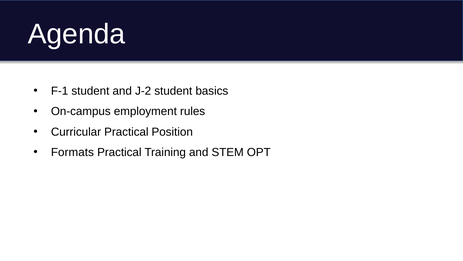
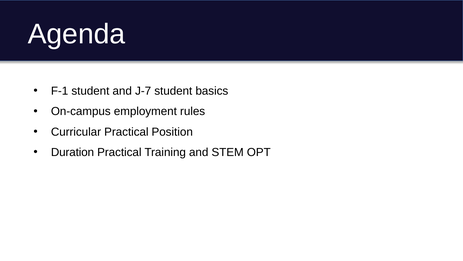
J-2: J-2 -> J-7
Formats: Formats -> Duration
